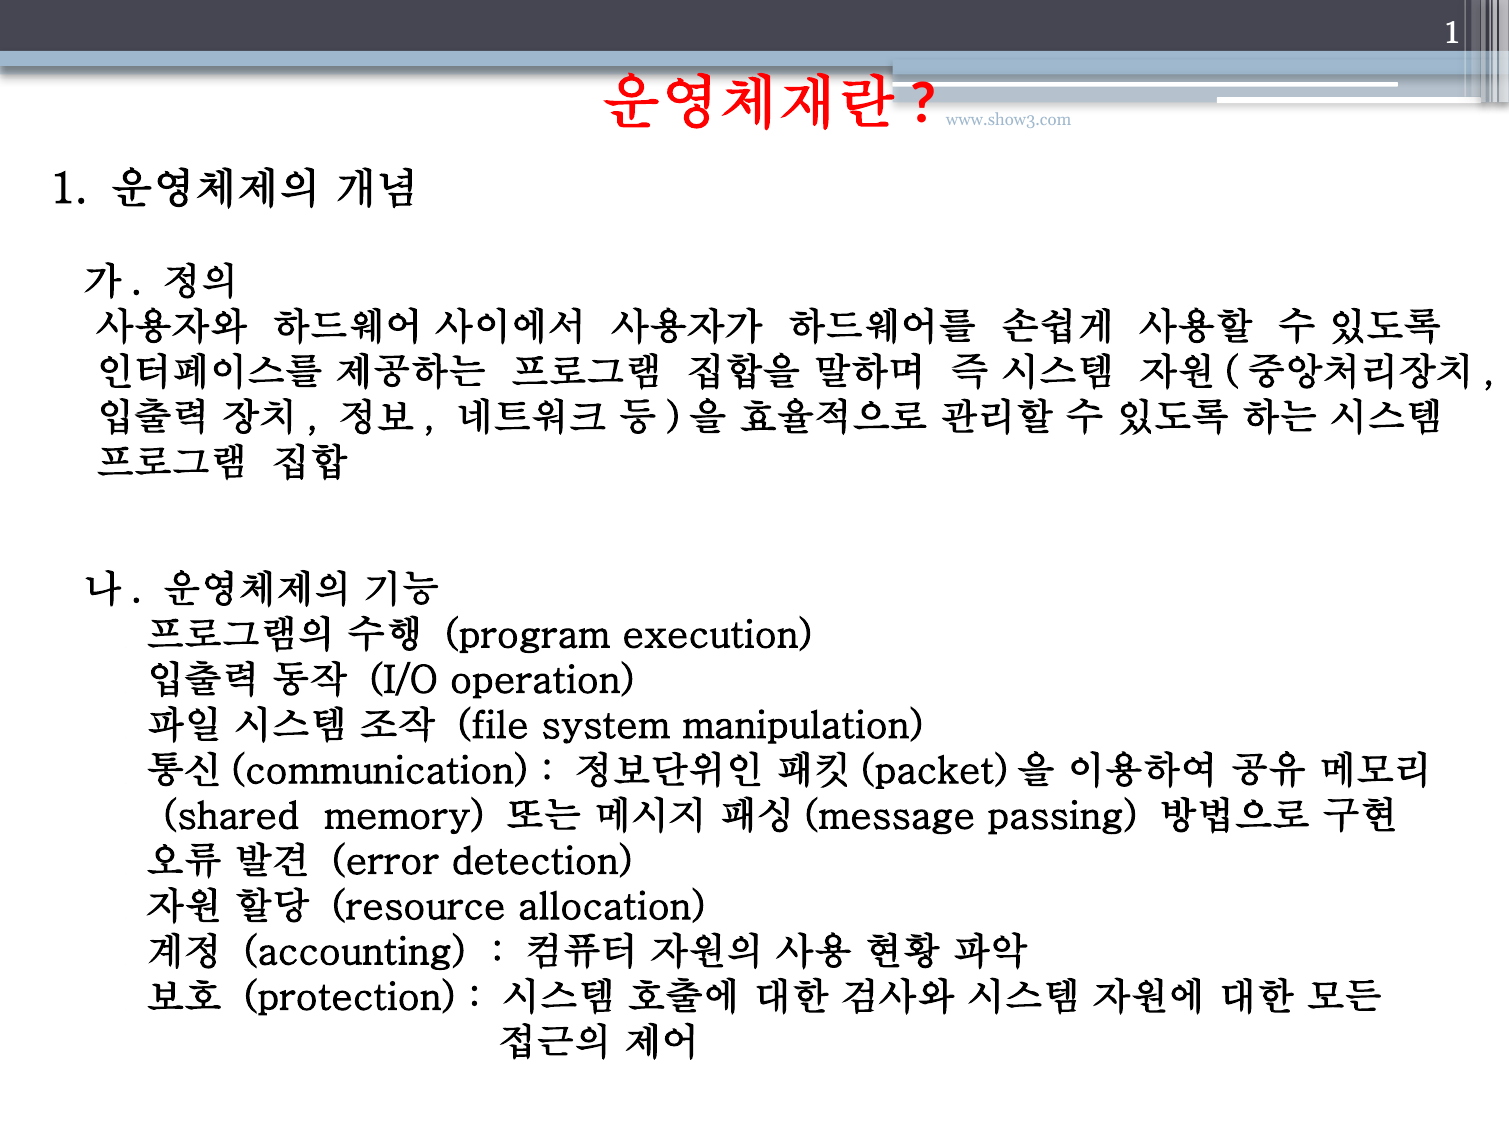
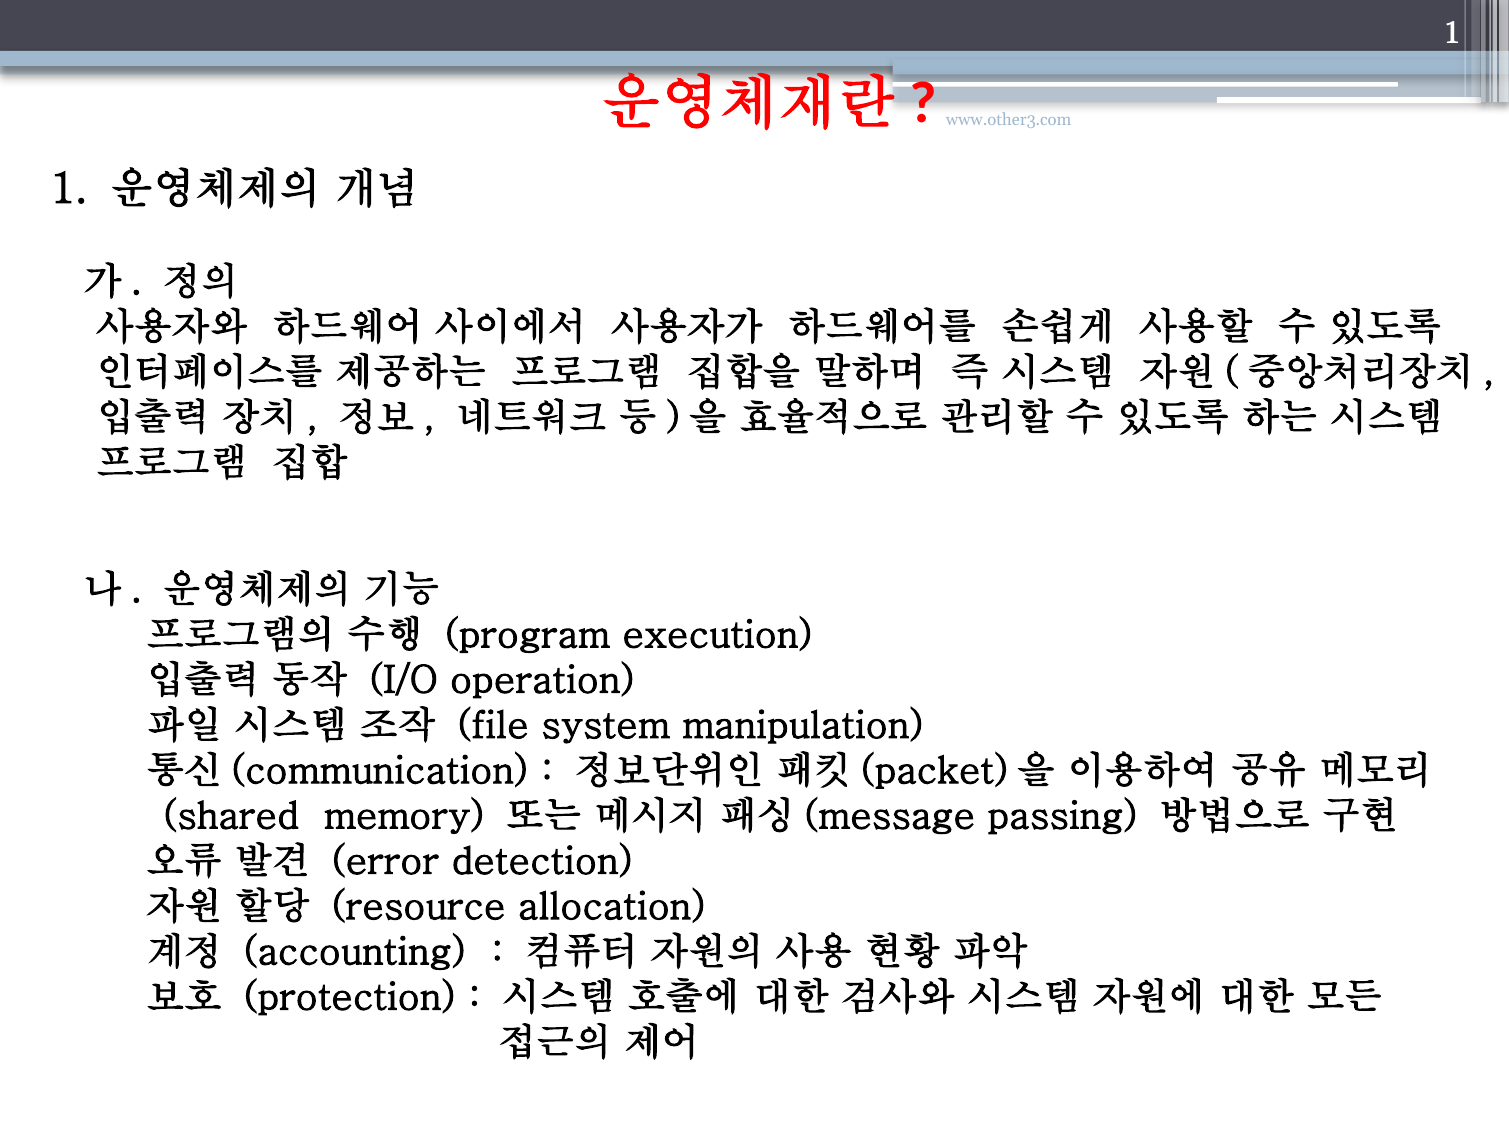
www.show3.com: www.show3.com -> www.other3.com
